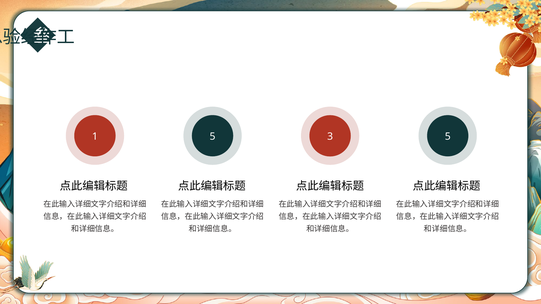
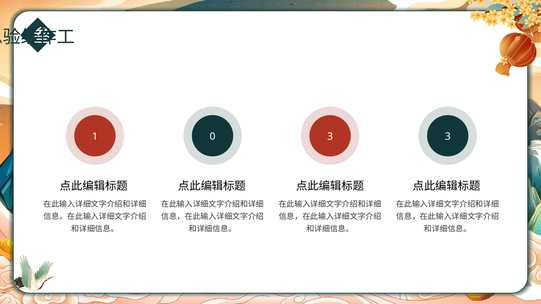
1 5: 5 -> 0
3 5: 5 -> 3
